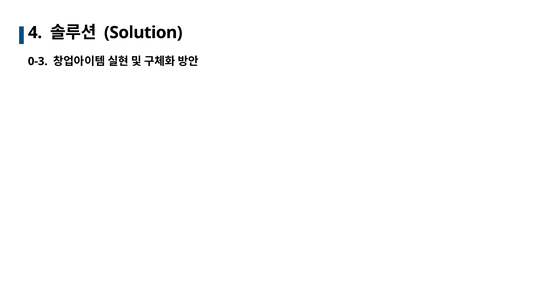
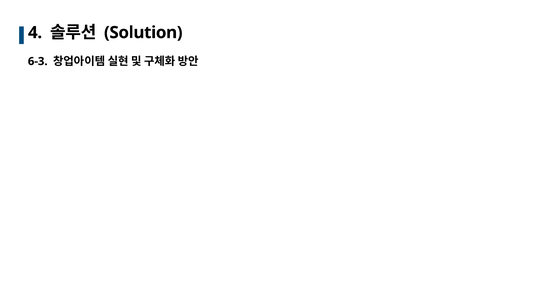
0-3: 0-3 -> 6-3
